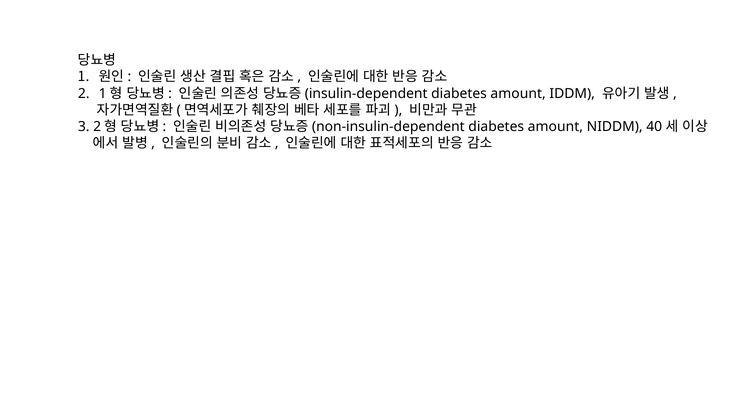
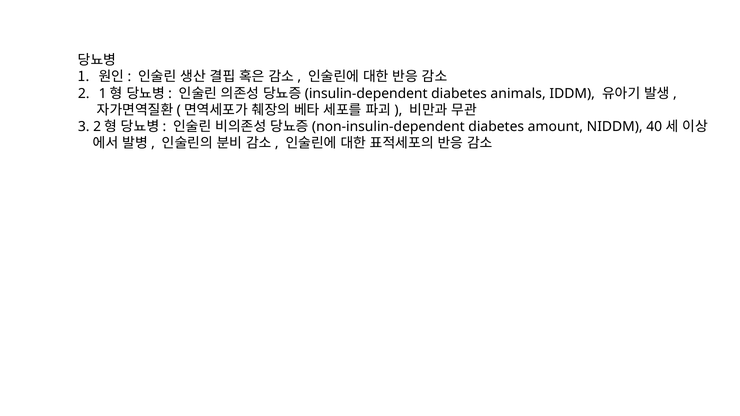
amount at (518, 94): amount -> animals
